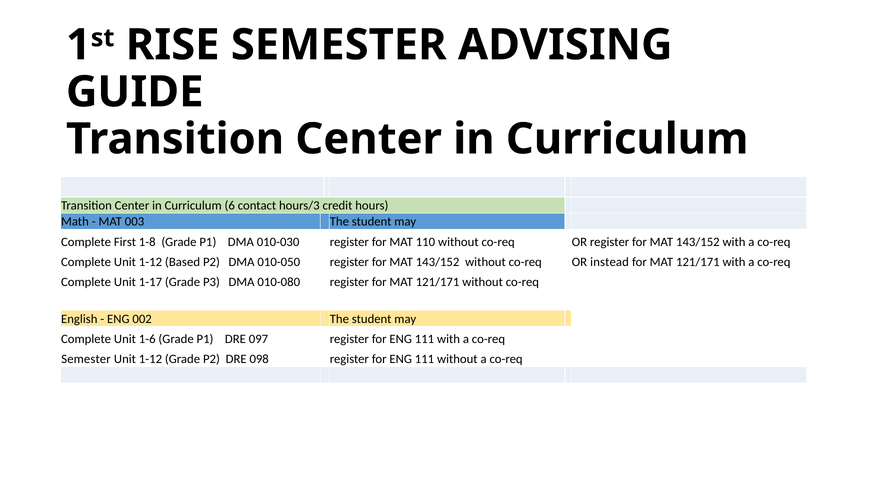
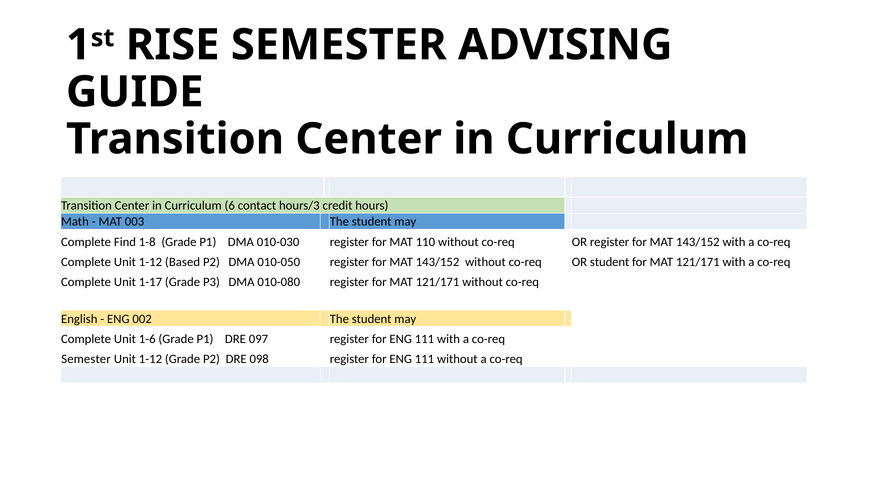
First: First -> Find
OR instead: instead -> student
